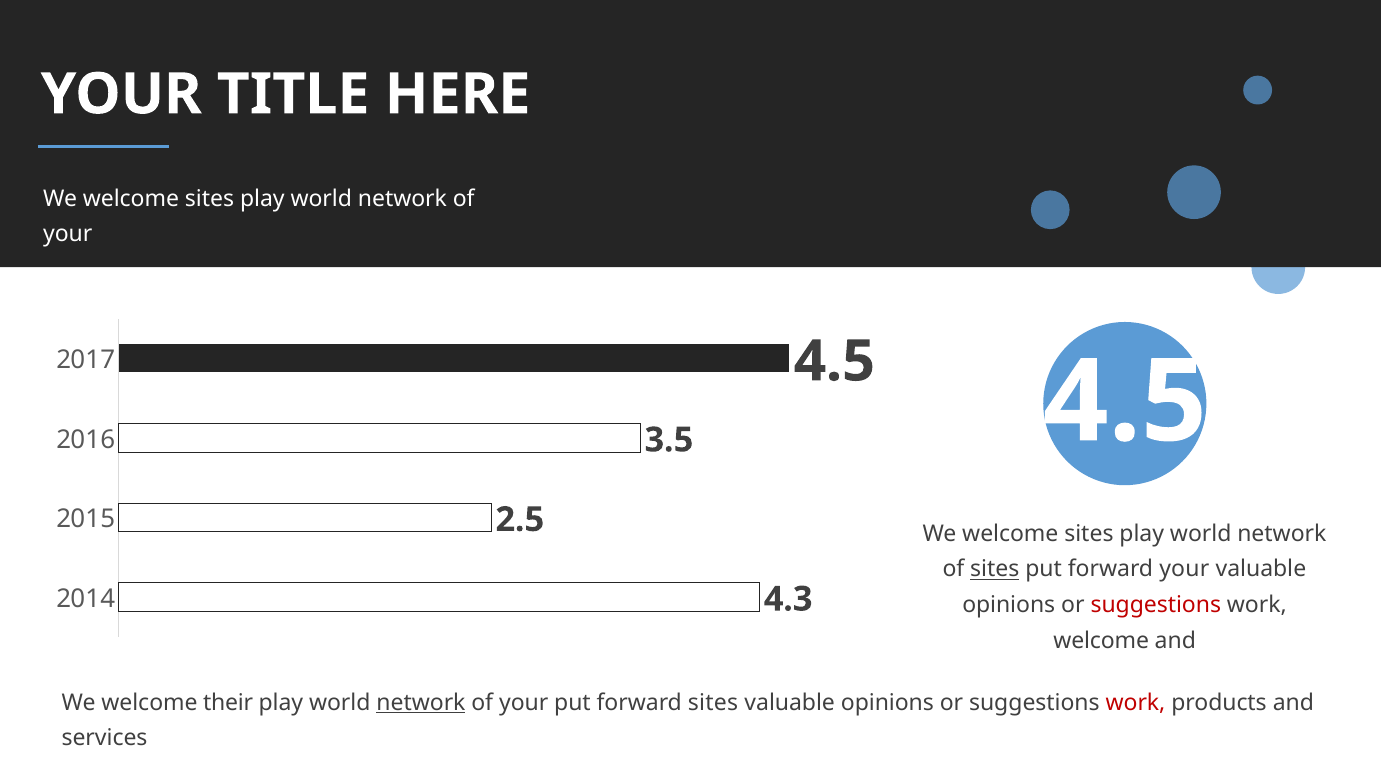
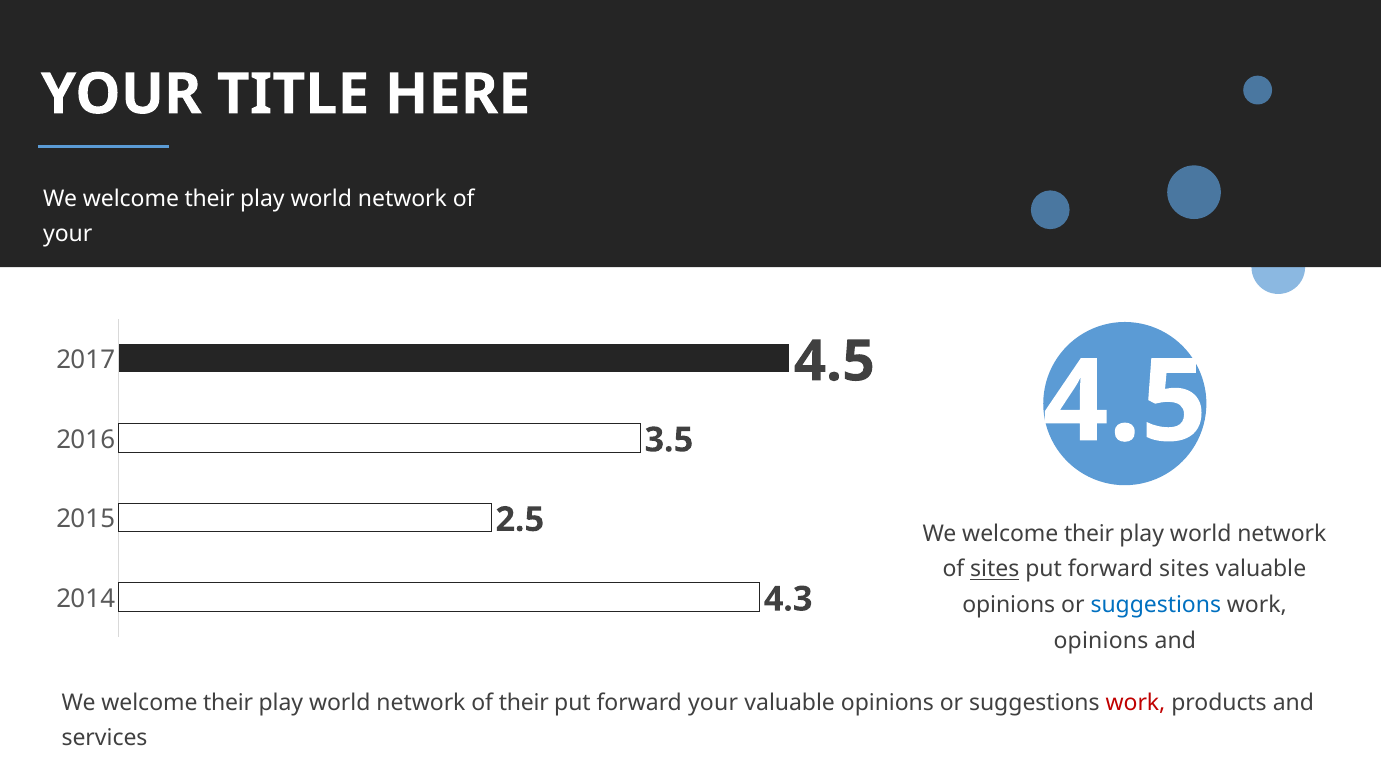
sites at (210, 198): sites -> their
sites at (1089, 533): sites -> their
forward your: your -> sites
suggestions at (1156, 605) colour: red -> blue
welcome at (1101, 641): welcome -> opinions
network at (421, 702) underline: present -> none
your at (524, 702): your -> their
forward sites: sites -> your
